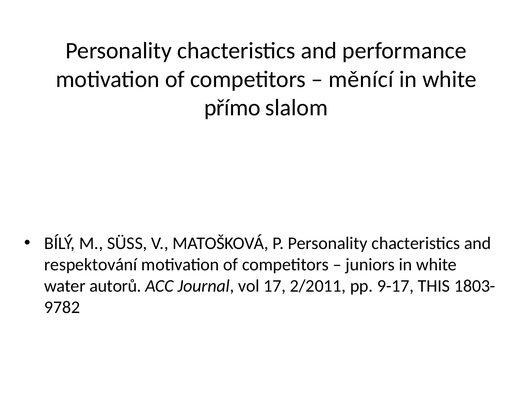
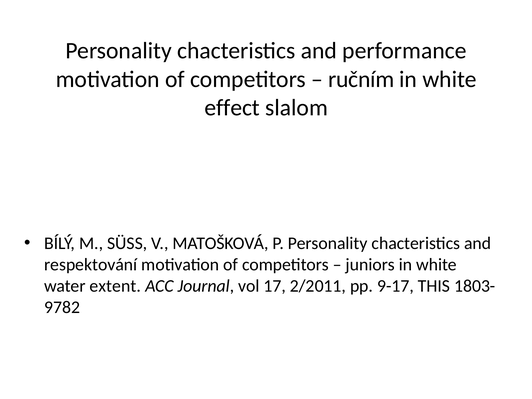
měnící: měnící -> ručním
přímo: přímo -> effect
autorů: autorů -> extent
